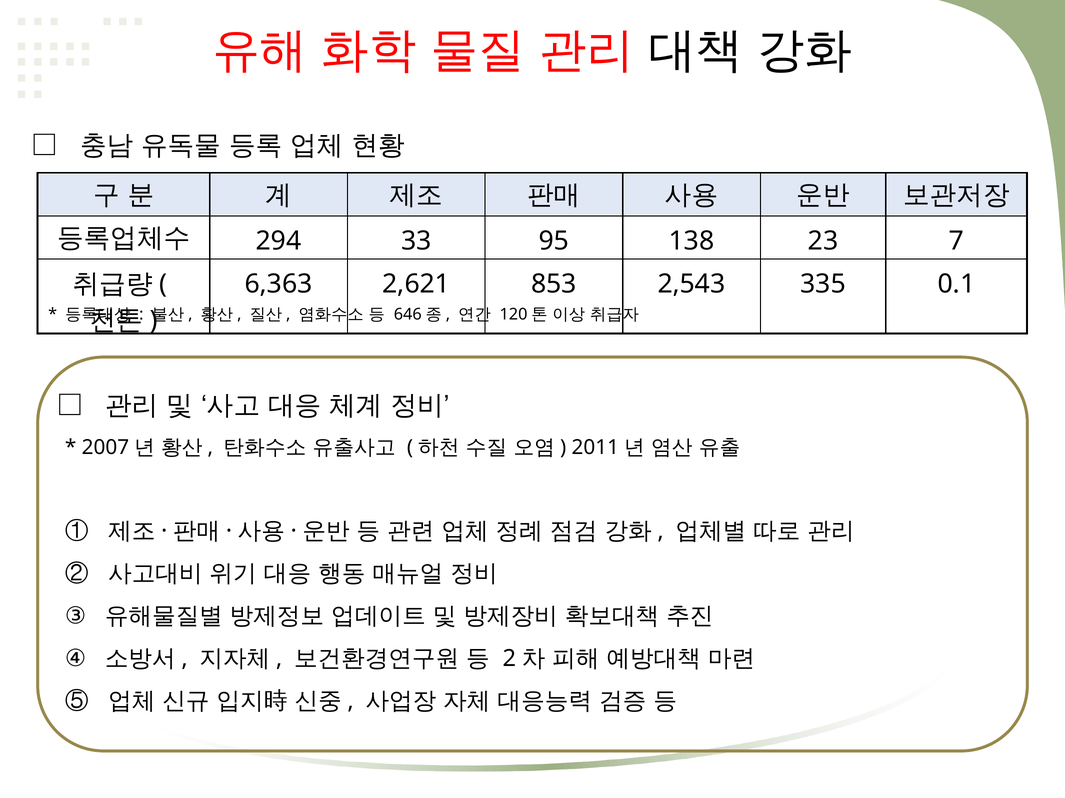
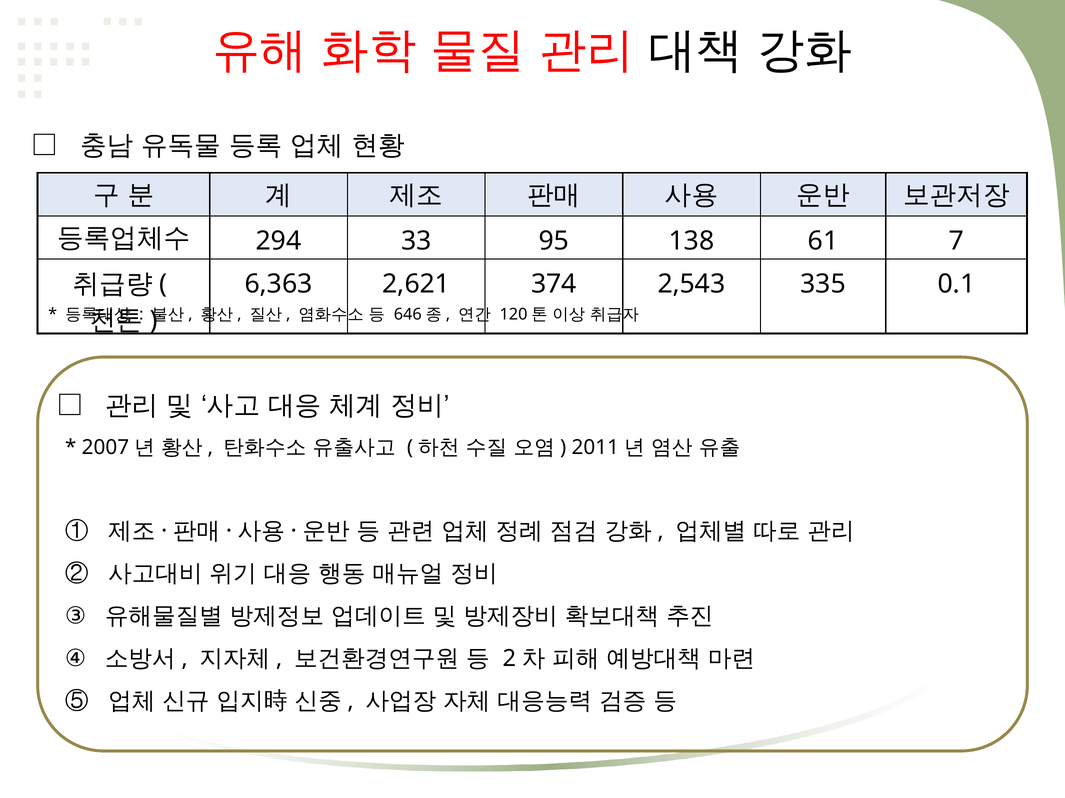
23: 23 -> 61
853: 853 -> 374
